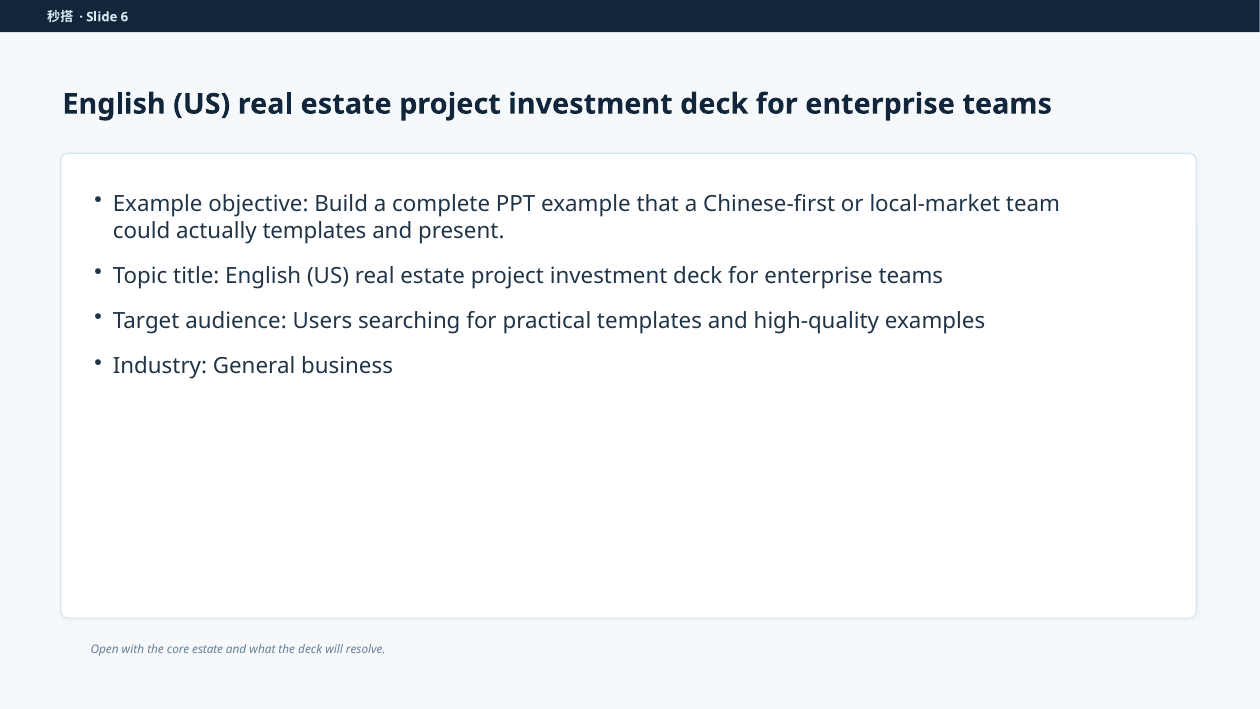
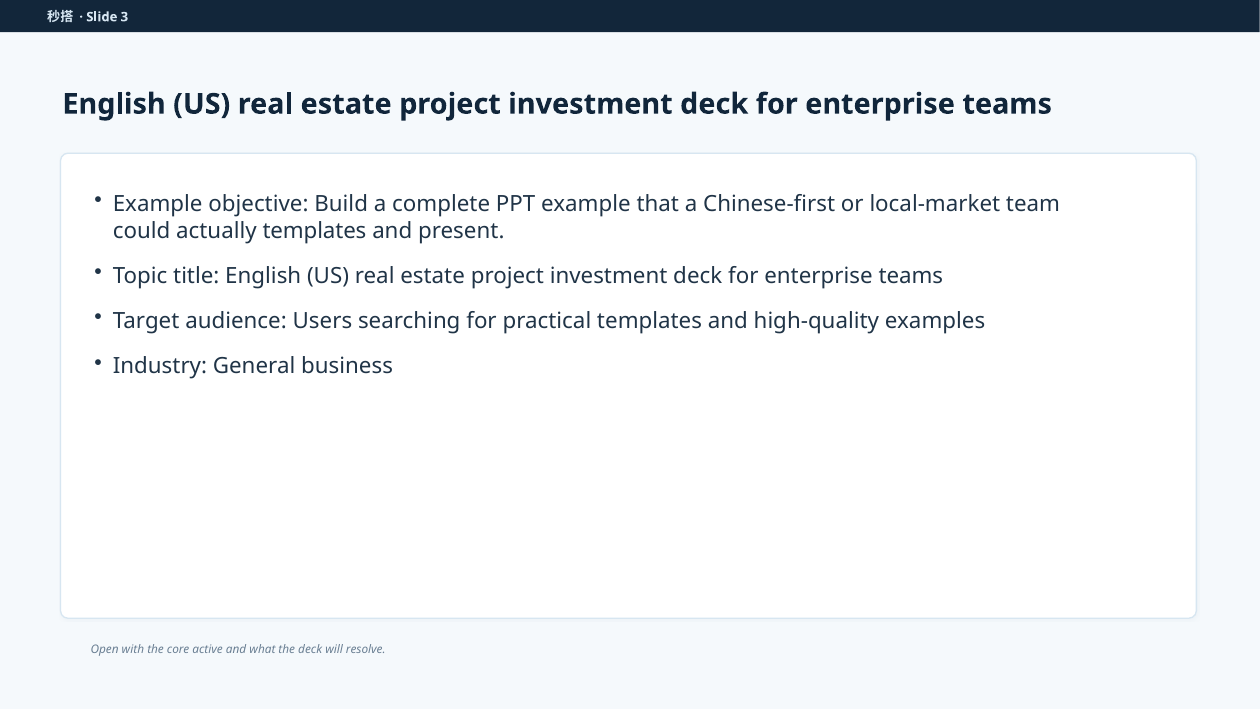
6: 6 -> 3
core estate: estate -> active
